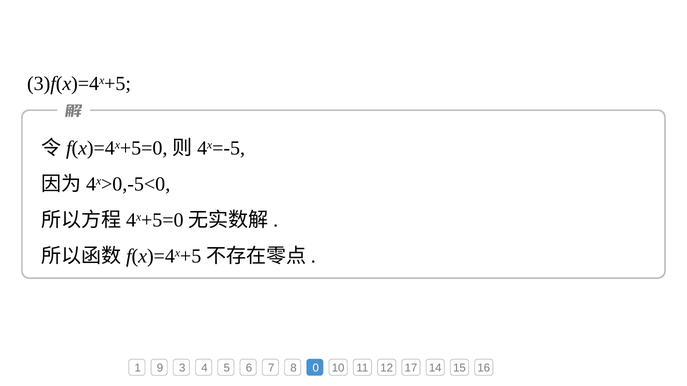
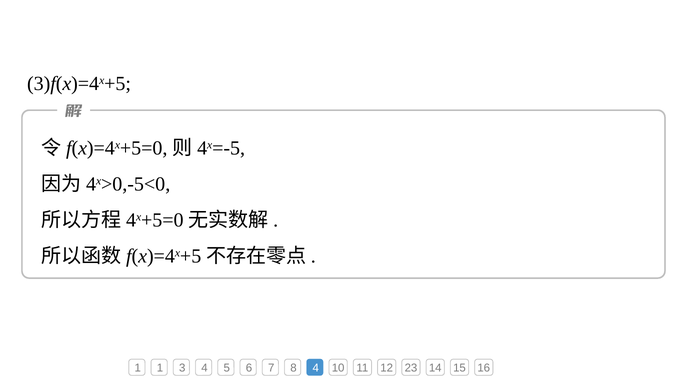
1 9: 9 -> 1
8 0: 0 -> 4
17: 17 -> 23
